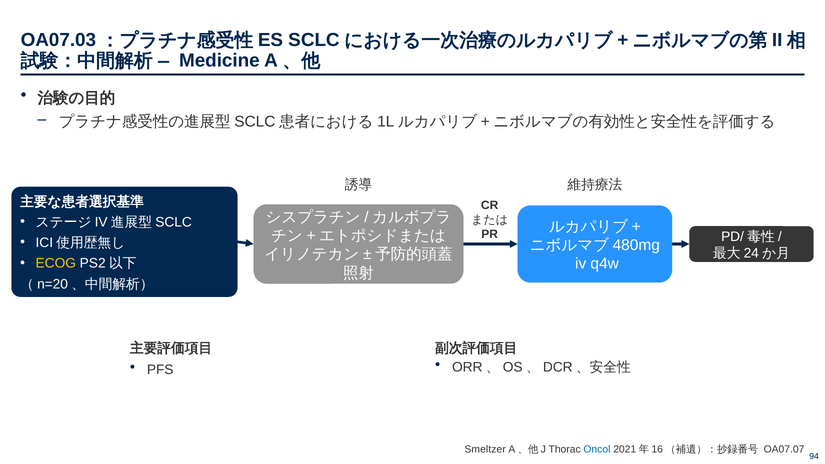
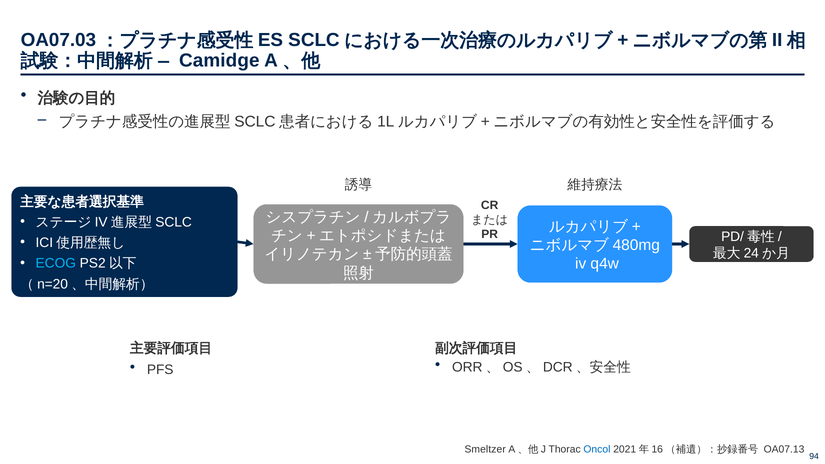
Medicine: Medicine -> Camidge
ECOG colour: yellow -> light blue
OA07.07: OA07.07 -> OA07.13
